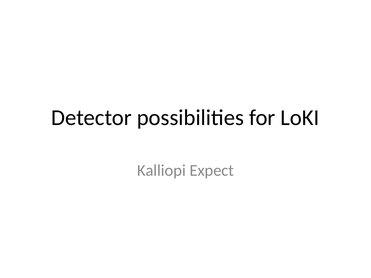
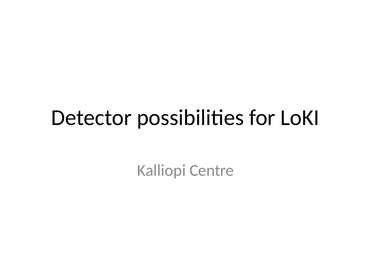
Expect: Expect -> Centre
